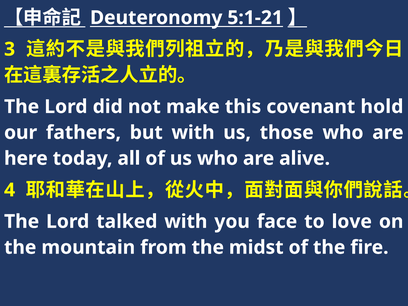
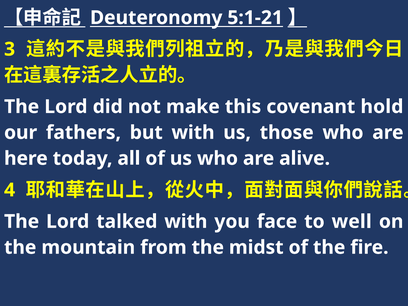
love: love -> well
